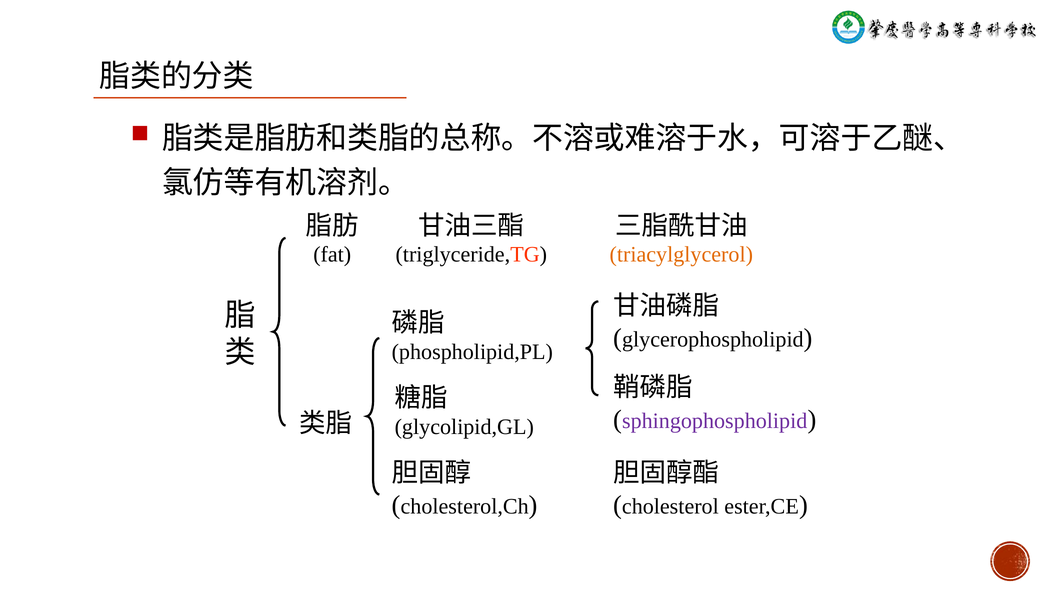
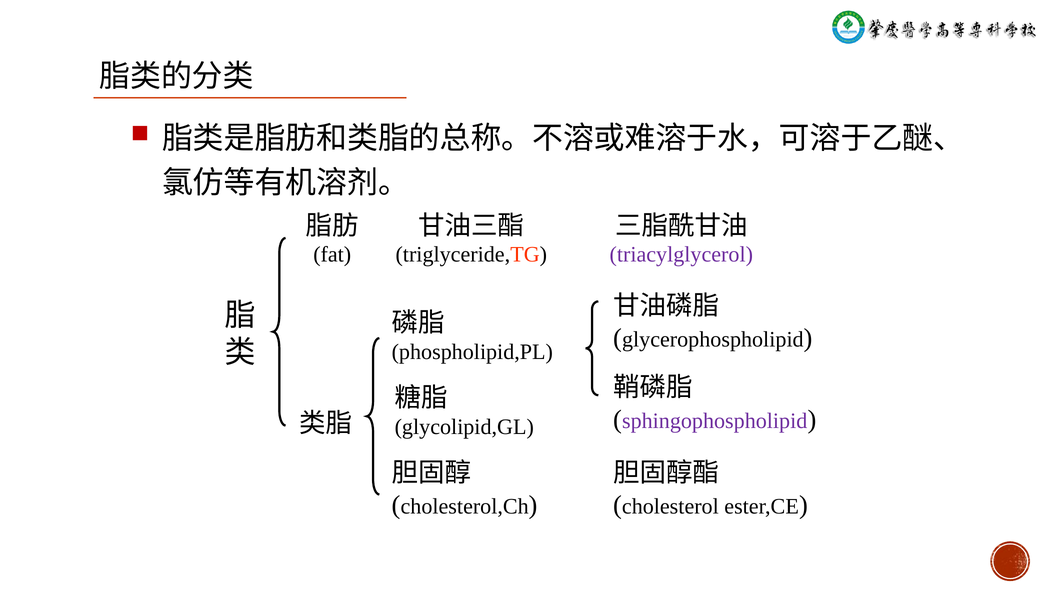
triacylglycerol colour: orange -> purple
